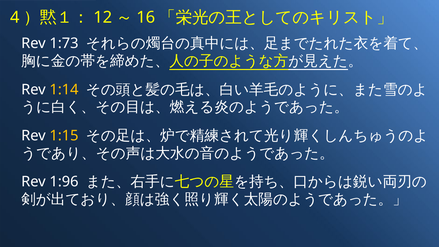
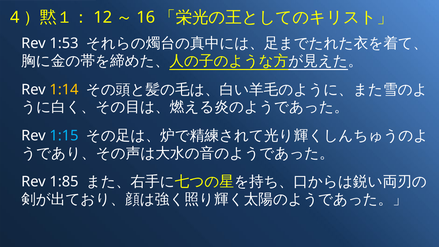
1:73: 1:73 -> 1:53
1:15 colour: yellow -> light blue
1:96: 1:96 -> 1:85
